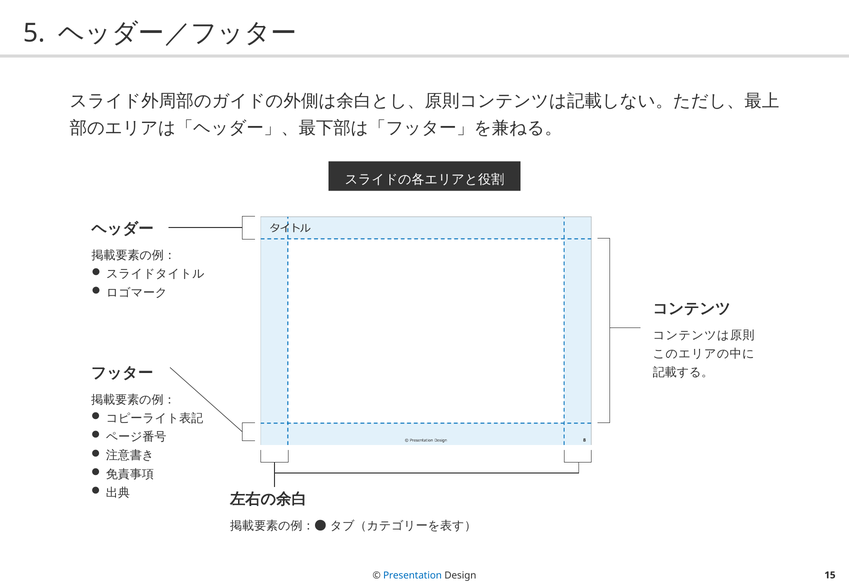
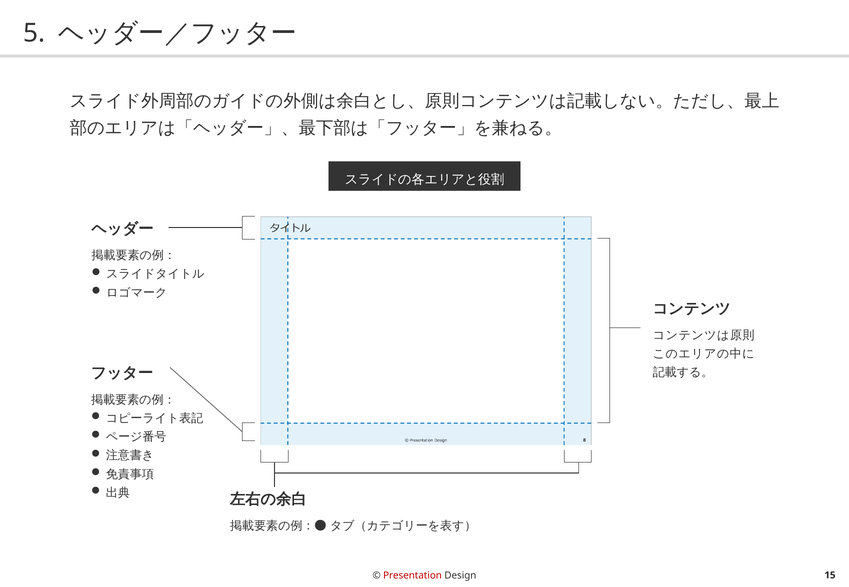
Presentation colour: blue -> red
